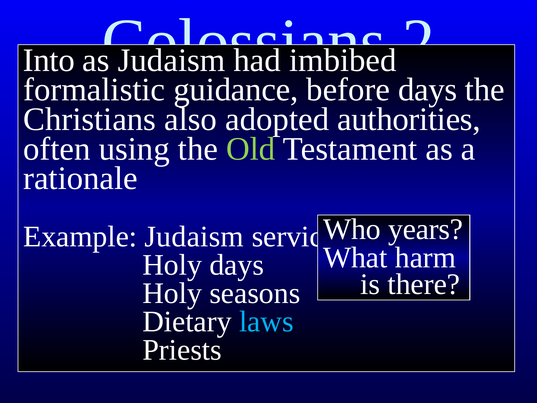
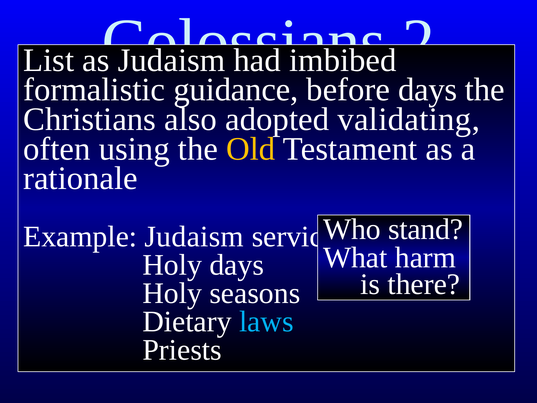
Into: Into -> List
authorities: authorities -> validating
Old colour: light green -> yellow
years: years -> stand
